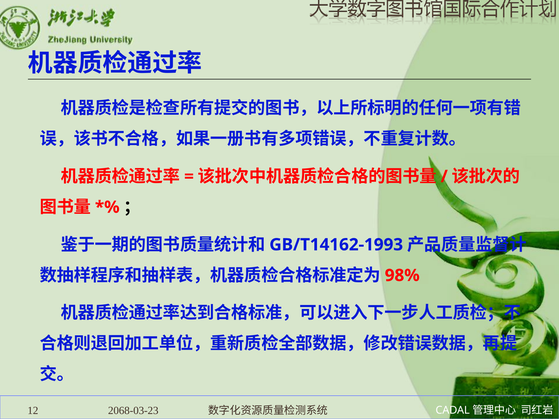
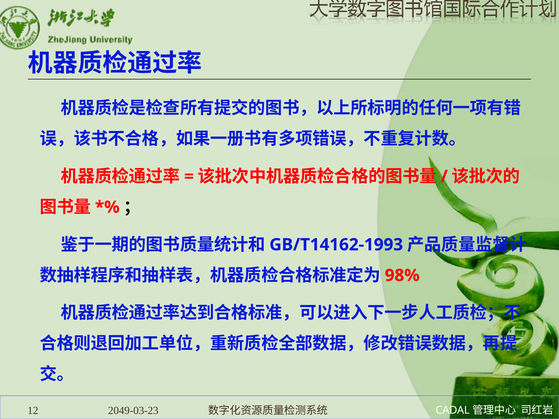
2068-03-23: 2068-03-23 -> 2049-03-23
